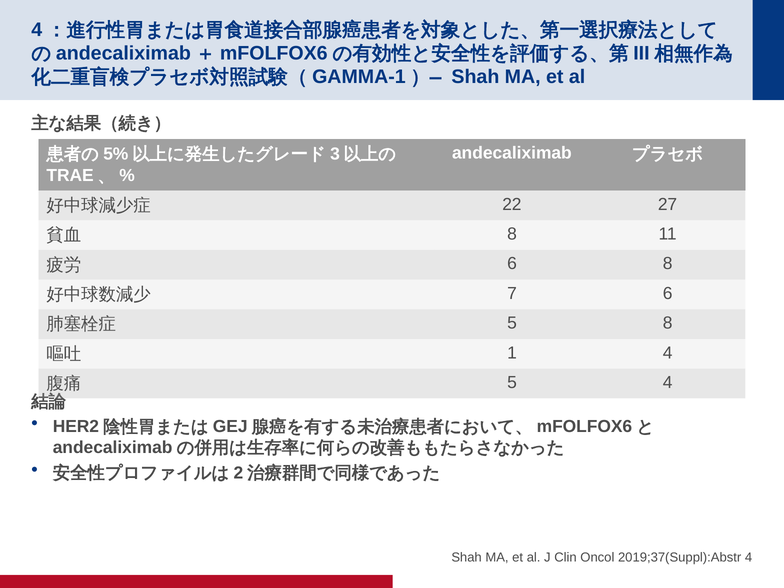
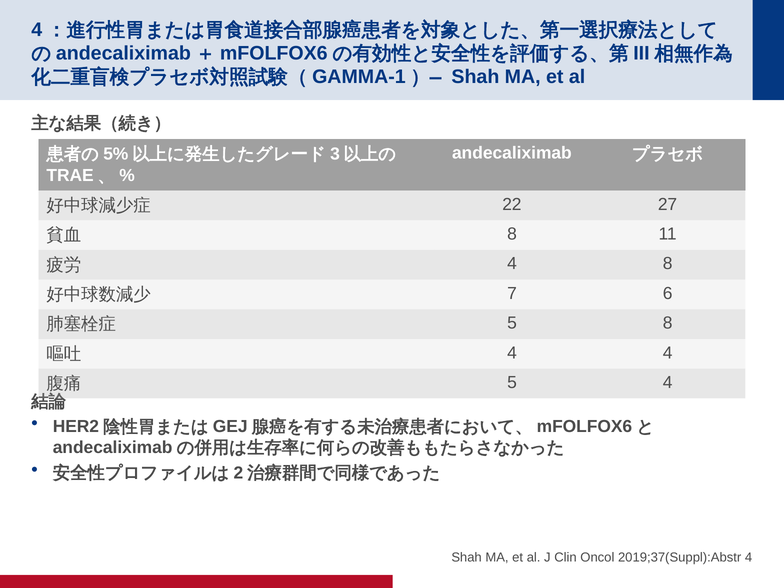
6 at (512, 264): 6 -> 4
1 at (512, 353): 1 -> 4
